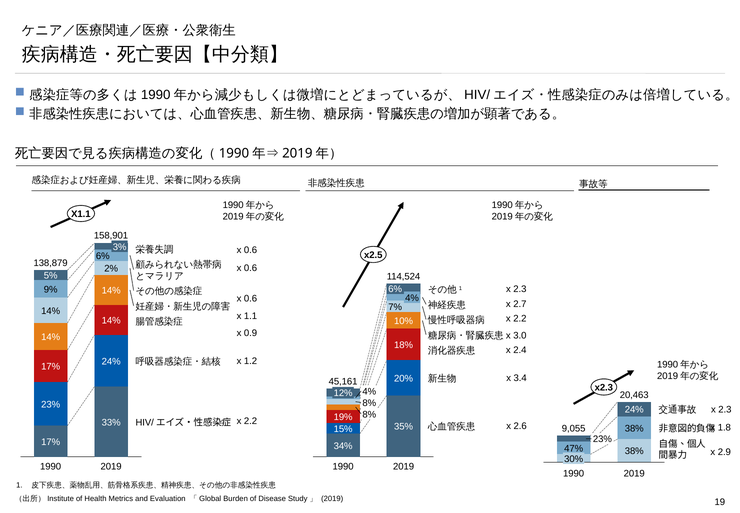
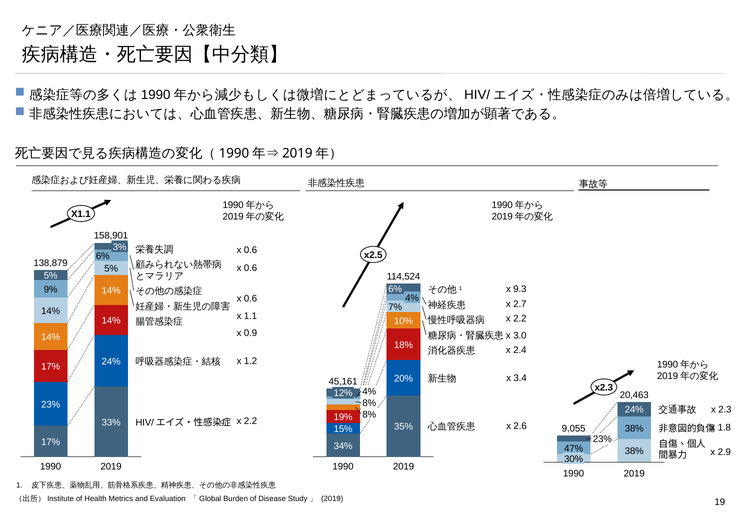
2% at (111, 268): 2% -> 5%
2.3 at (520, 289): 2.3 -> 9.3
